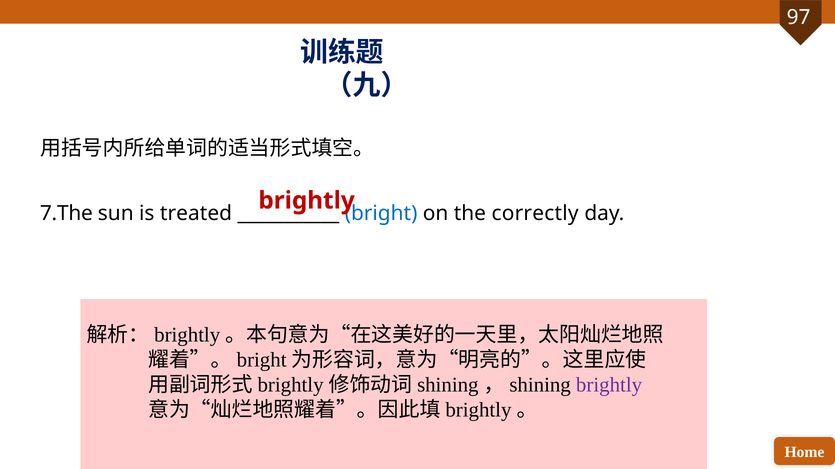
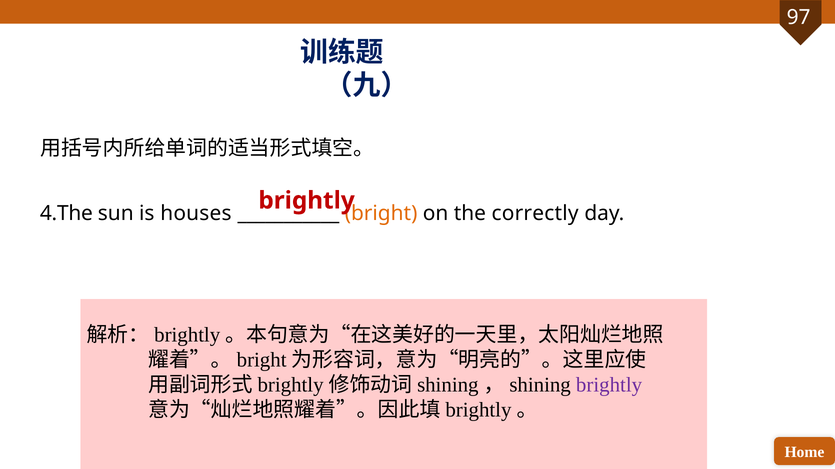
7.The: 7.The -> 4.The
treated: treated -> houses
bright colour: blue -> orange
